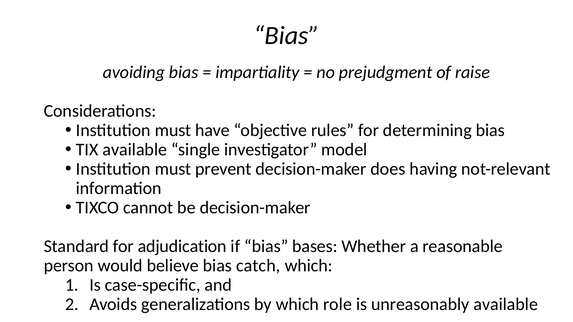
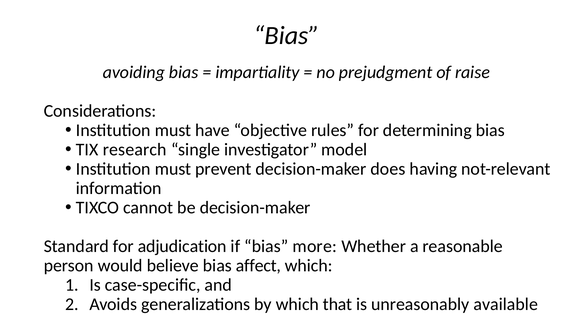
TIX available: available -> research
bases: bases -> more
catch: catch -> affect
role: role -> that
